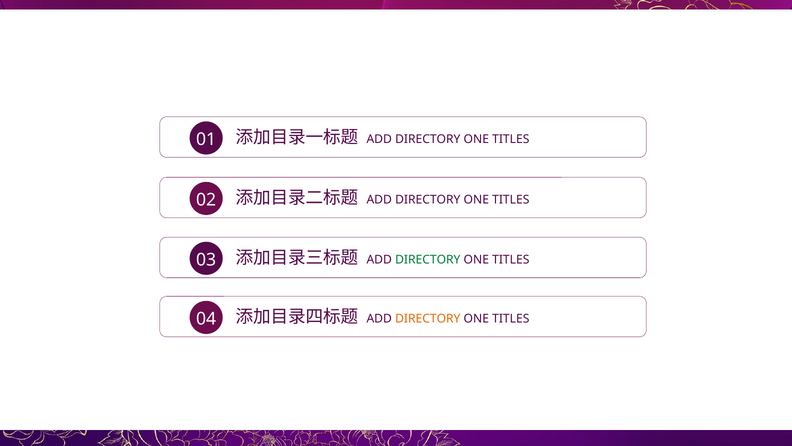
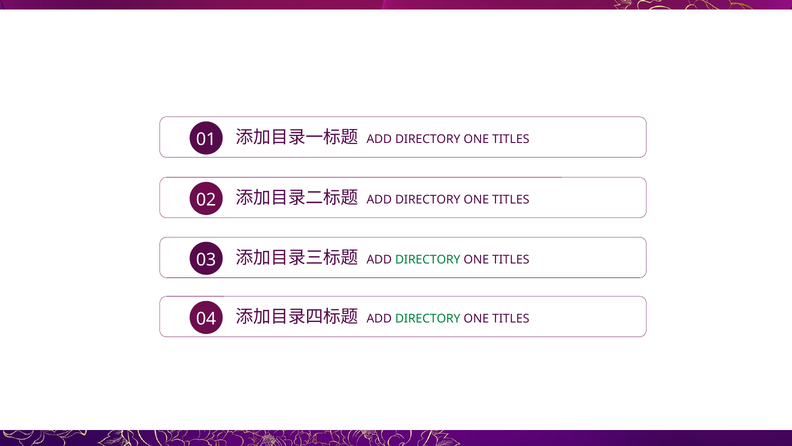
DIRECTORY at (428, 319) colour: orange -> green
